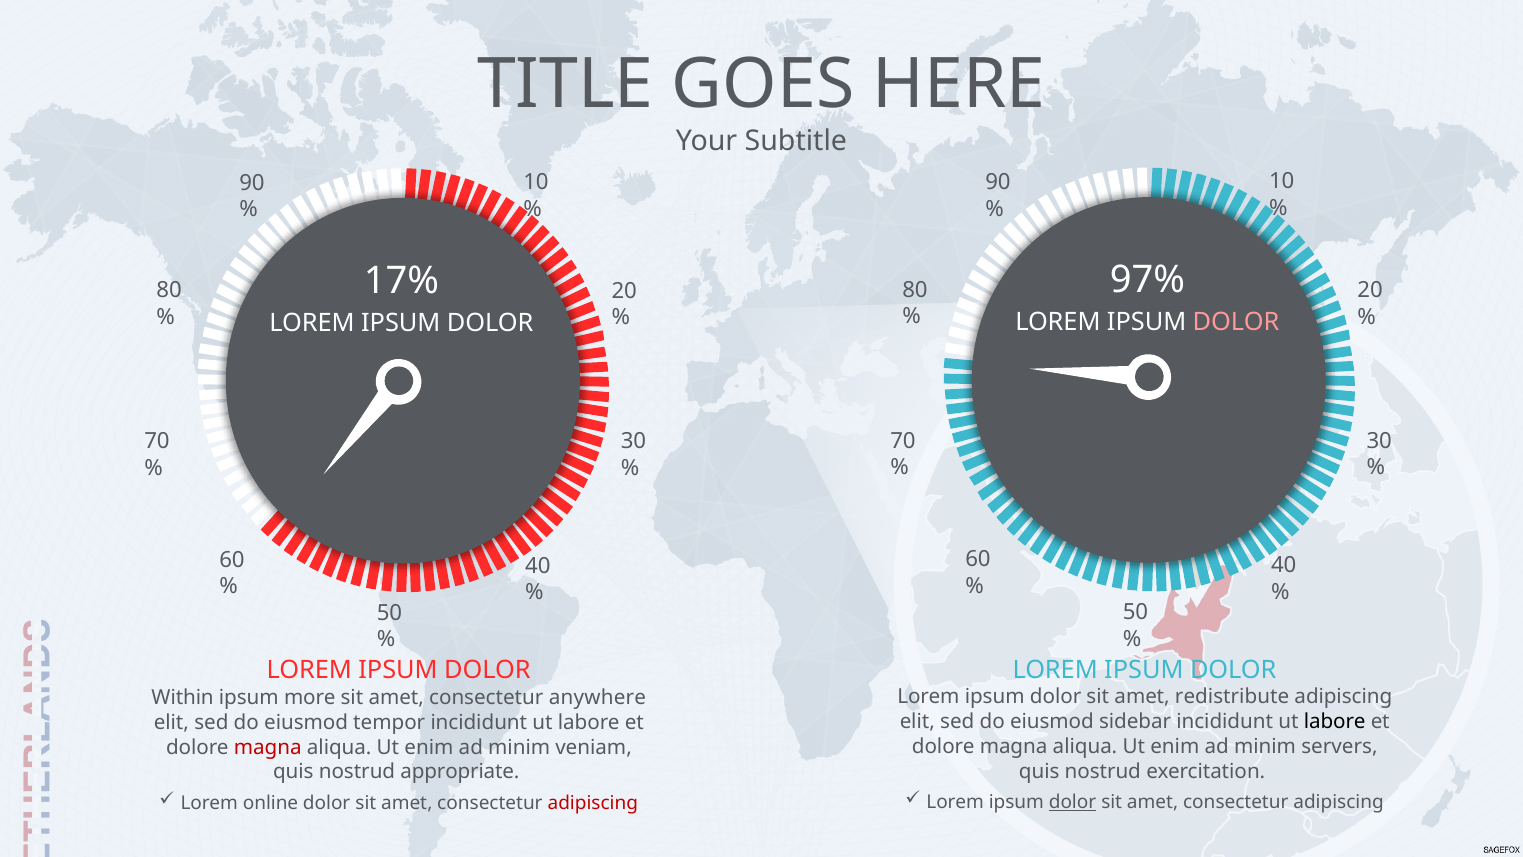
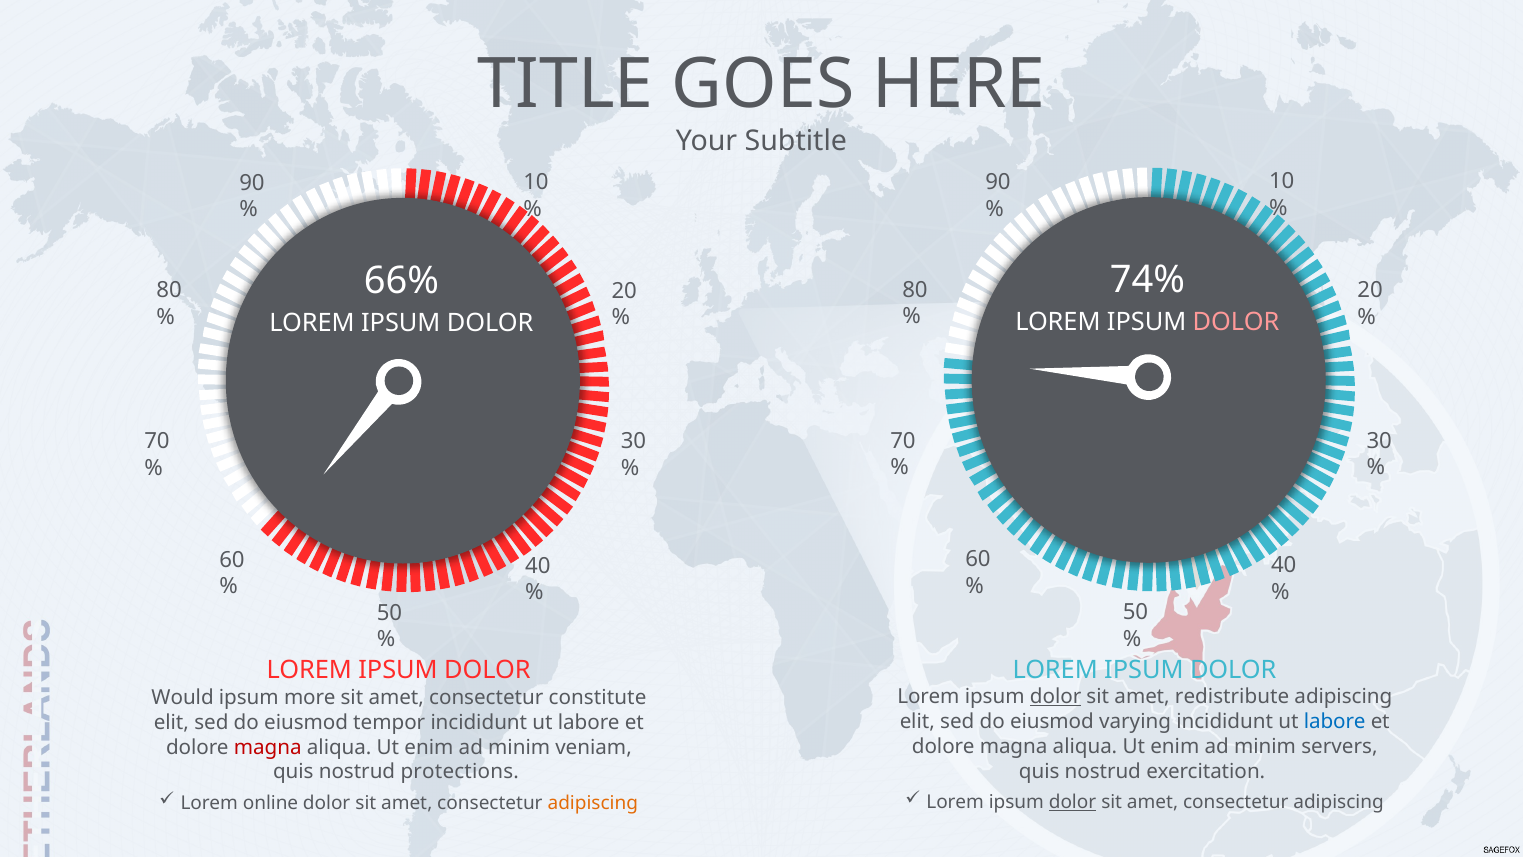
97%: 97% -> 74%
17%: 17% -> 66%
dolor at (1056, 697) underline: none -> present
Within: Within -> Would
anywhere: anywhere -> constitute
sidebar: sidebar -> varying
labore at (1335, 721) colour: black -> blue
appropriate: appropriate -> protections
adipiscing at (593, 803) colour: red -> orange
